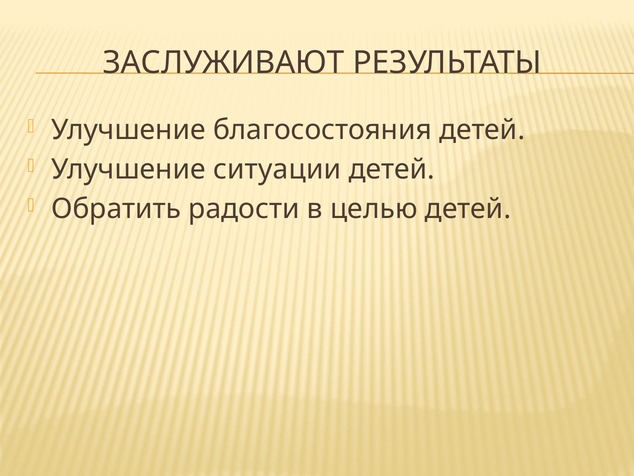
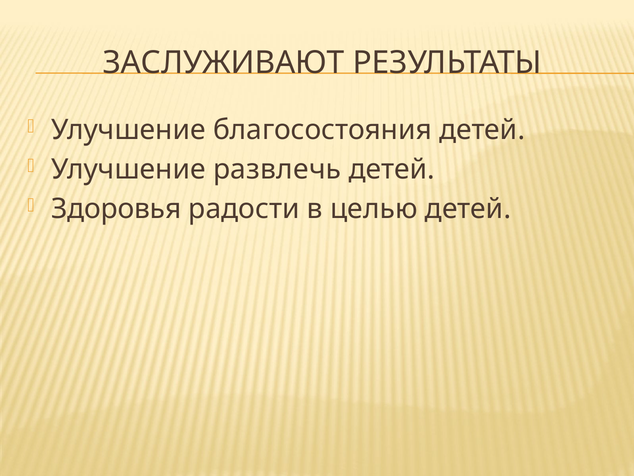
ситуации: ситуации -> развлечь
Обратить: Обратить -> Здоровья
